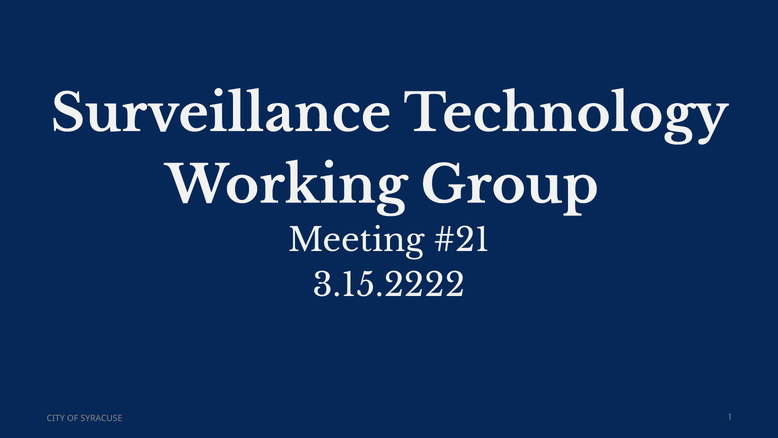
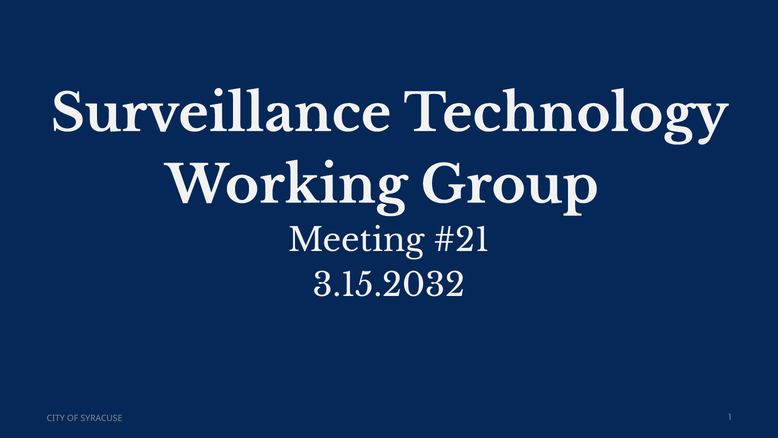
3.15.2222: 3.15.2222 -> 3.15.2032
